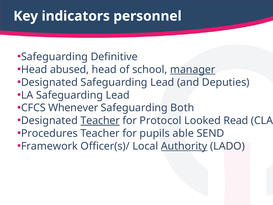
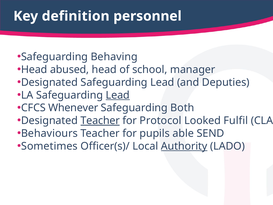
indicators: indicators -> definition
Definitive: Definitive -> Behaving
manager underline: present -> none
Lead at (118, 95) underline: none -> present
Read: Read -> Fulfil
Procedures: Procedures -> Behaviours
Framework: Framework -> Sometimes
